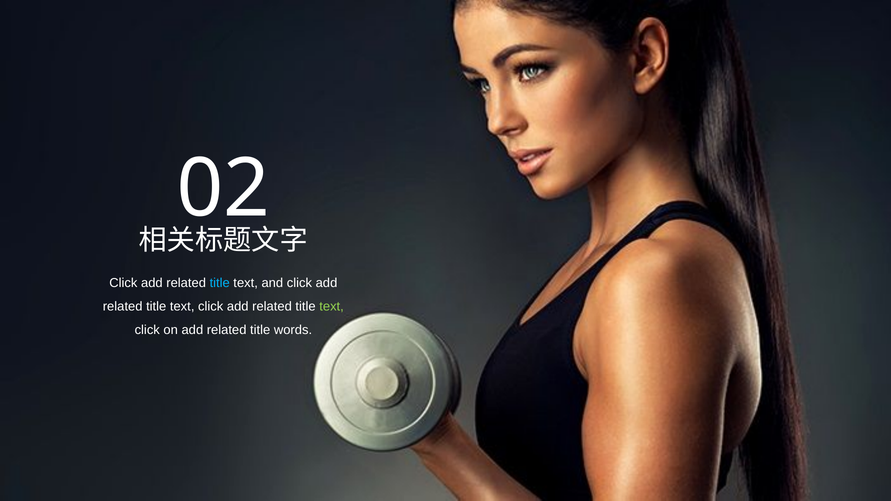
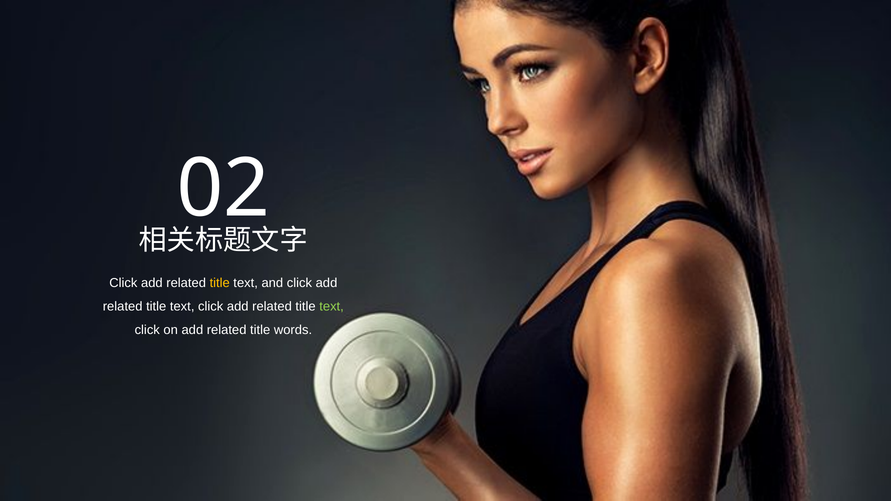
title at (220, 283) colour: light blue -> yellow
